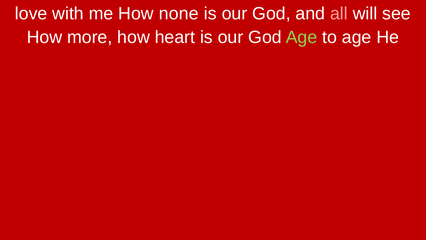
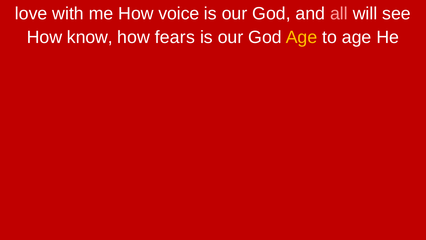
none: none -> voice
more: more -> know
heart: heart -> fears
Age at (302, 37) colour: light green -> yellow
